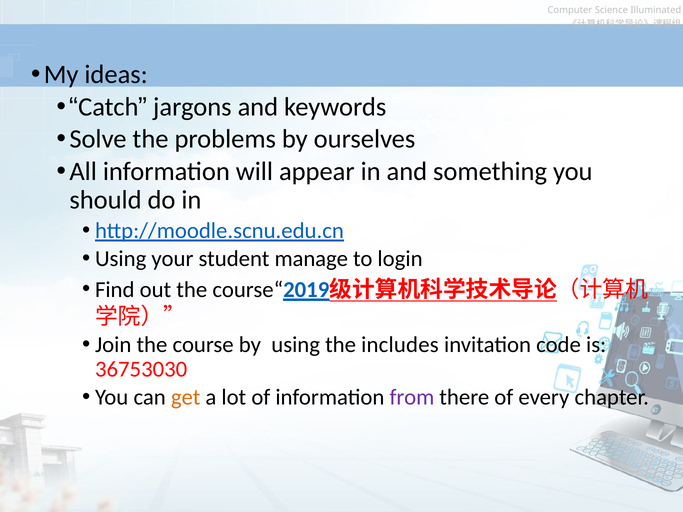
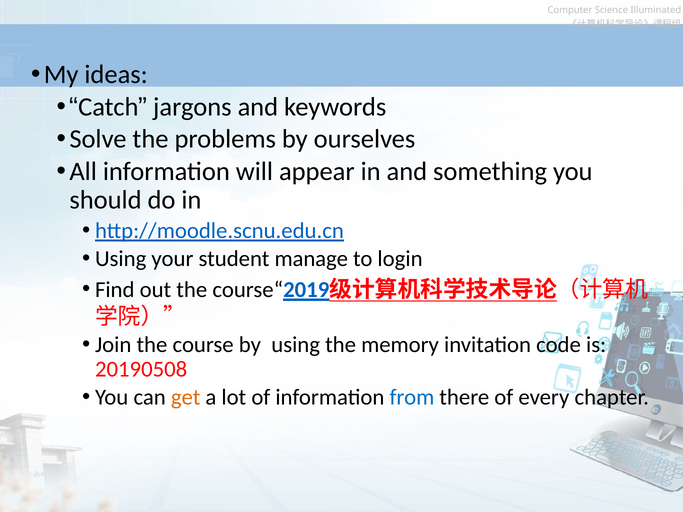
includes: includes -> memory
36753030: 36753030 -> 20190508
from colour: purple -> blue
